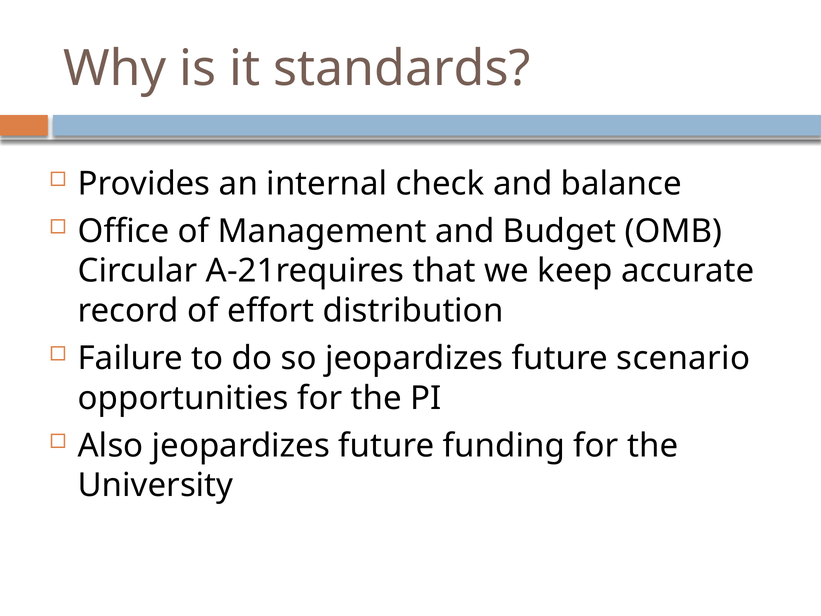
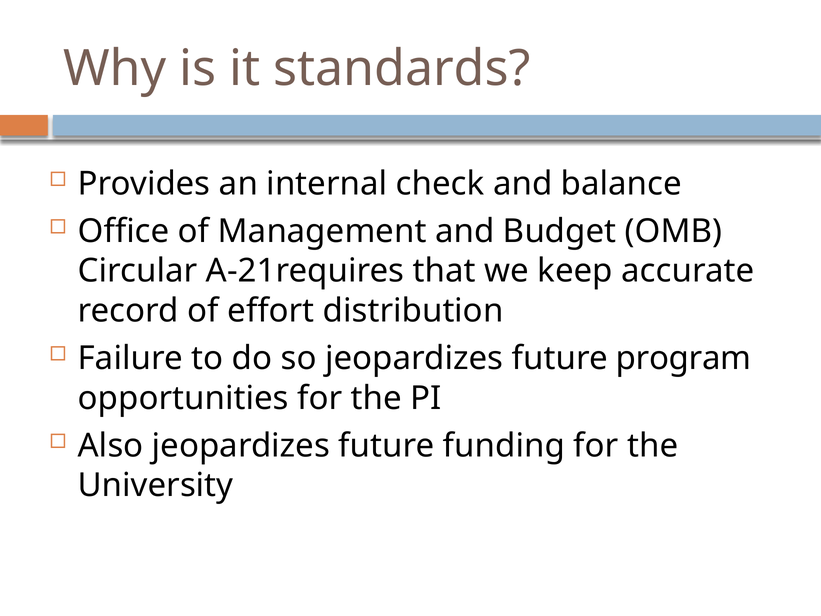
scenario: scenario -> program
